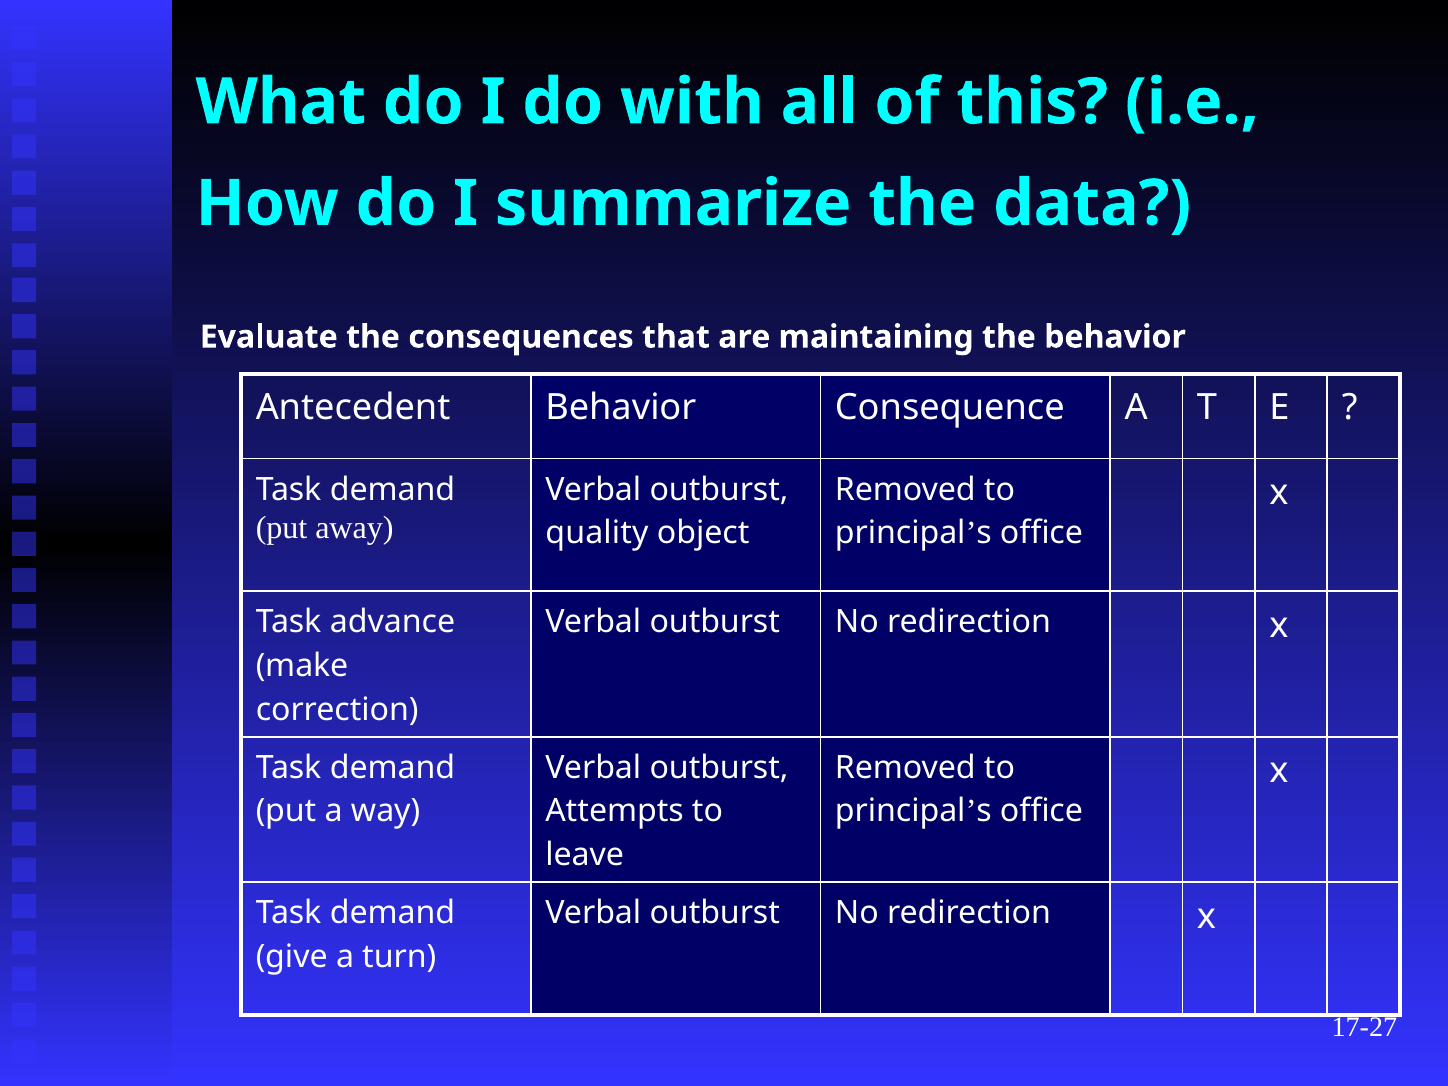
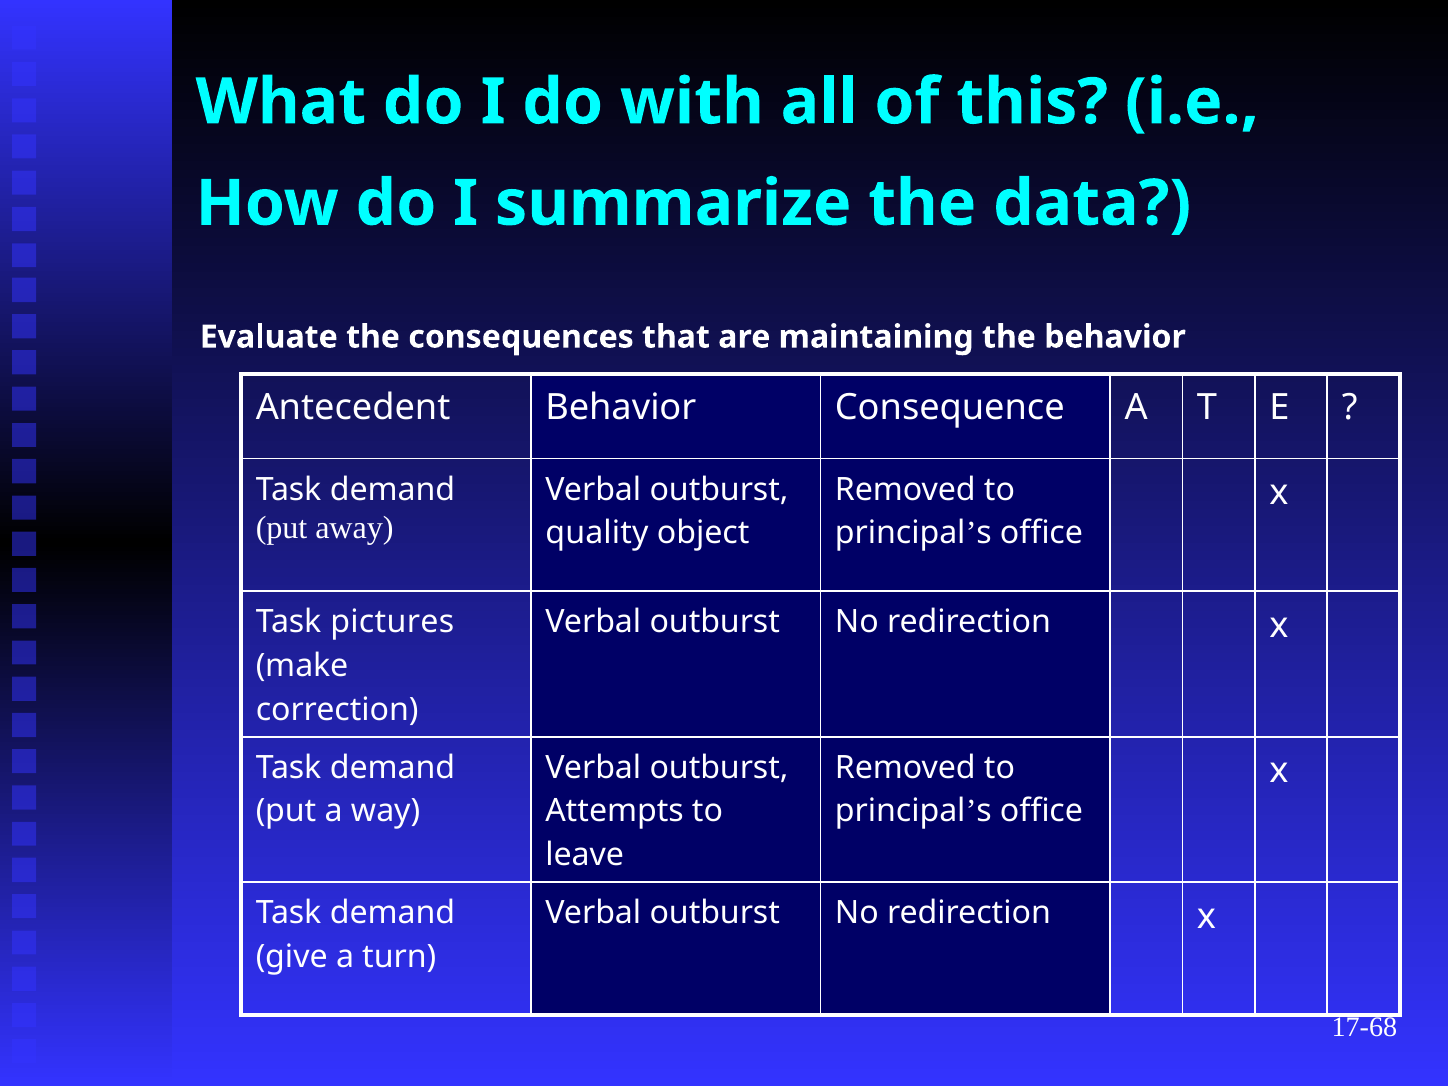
advance: advance -> pictures
17-27: 17-27 -> 17-68
